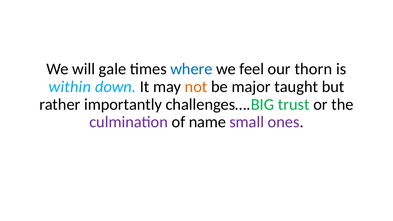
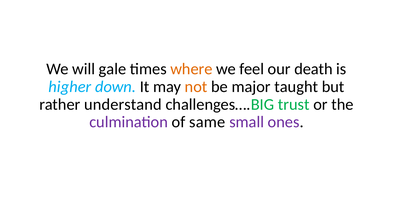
where colour: blue -> orange
thorn: thorn -> death
within: within -> higher
importantly: importantly -> understand
name: name -> same
